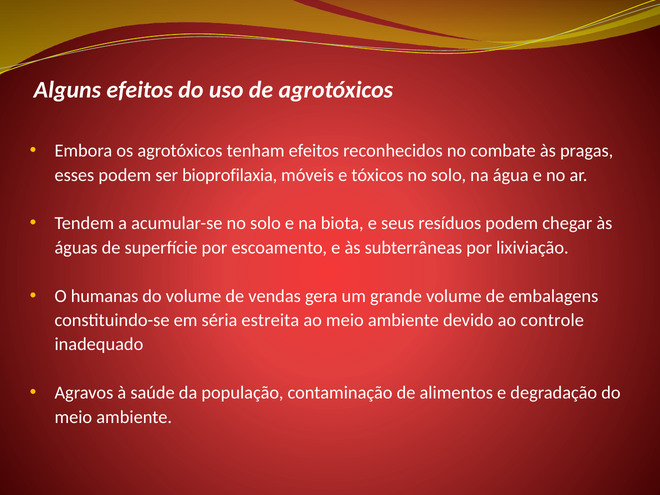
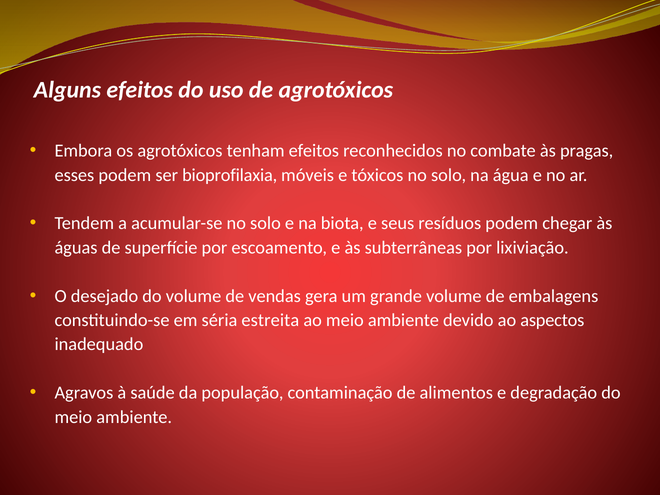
humanas: humanas -> desejado
controle: controle -> aspectos
